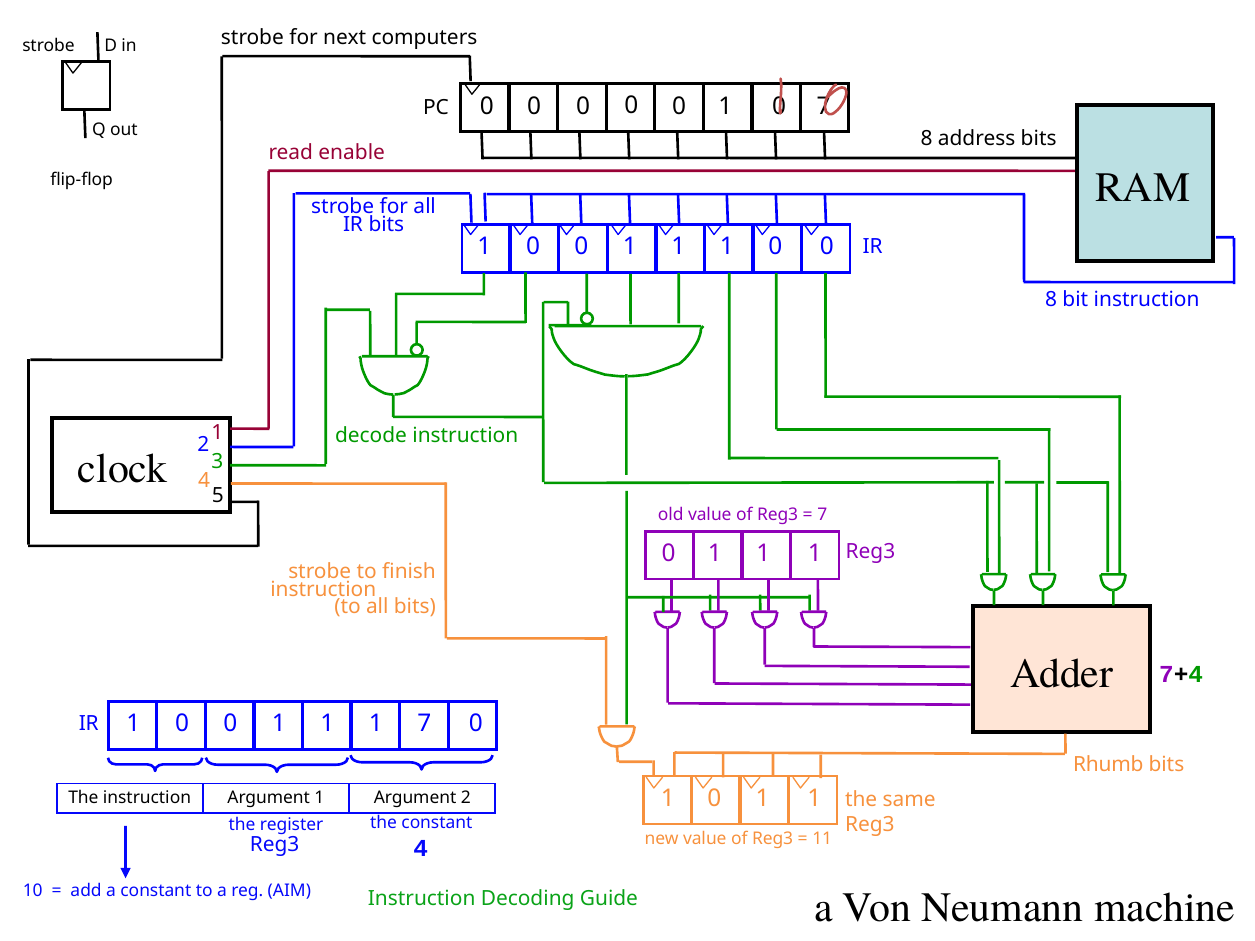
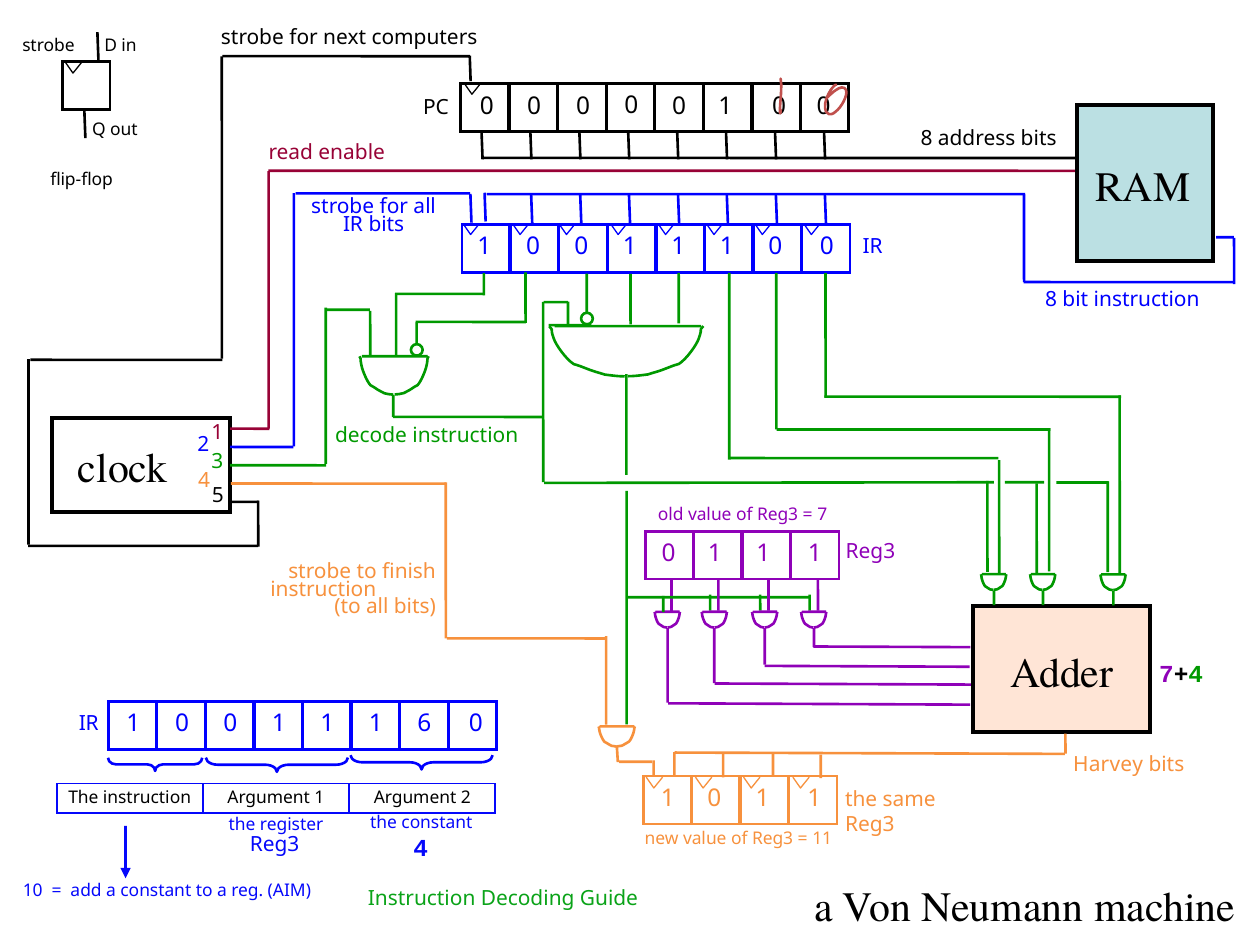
7 at (824, 106): 7 -> 0
1 1 7: 7 -> 6
Rhumb: Rhumb -> Harvey
